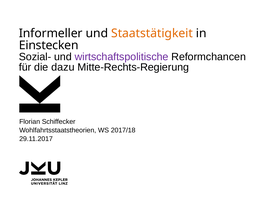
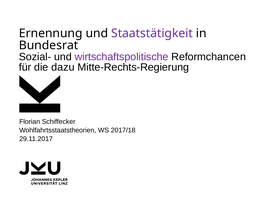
Informeller: Informeller -> Ernennung
Staatstätigkeit colour: orange -> purple
Einstecken: Einstecken -> Bundesrat
